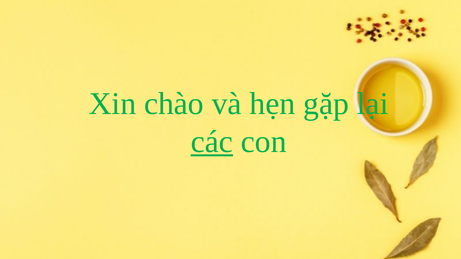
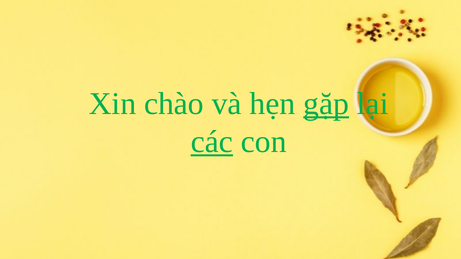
gặp underline: none -> present
